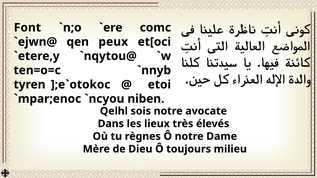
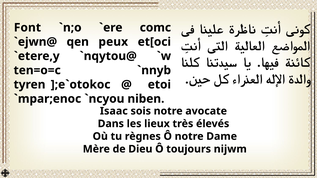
Qelhl: Qelhl -> Isaac
milieu: milieu -> nijwm
